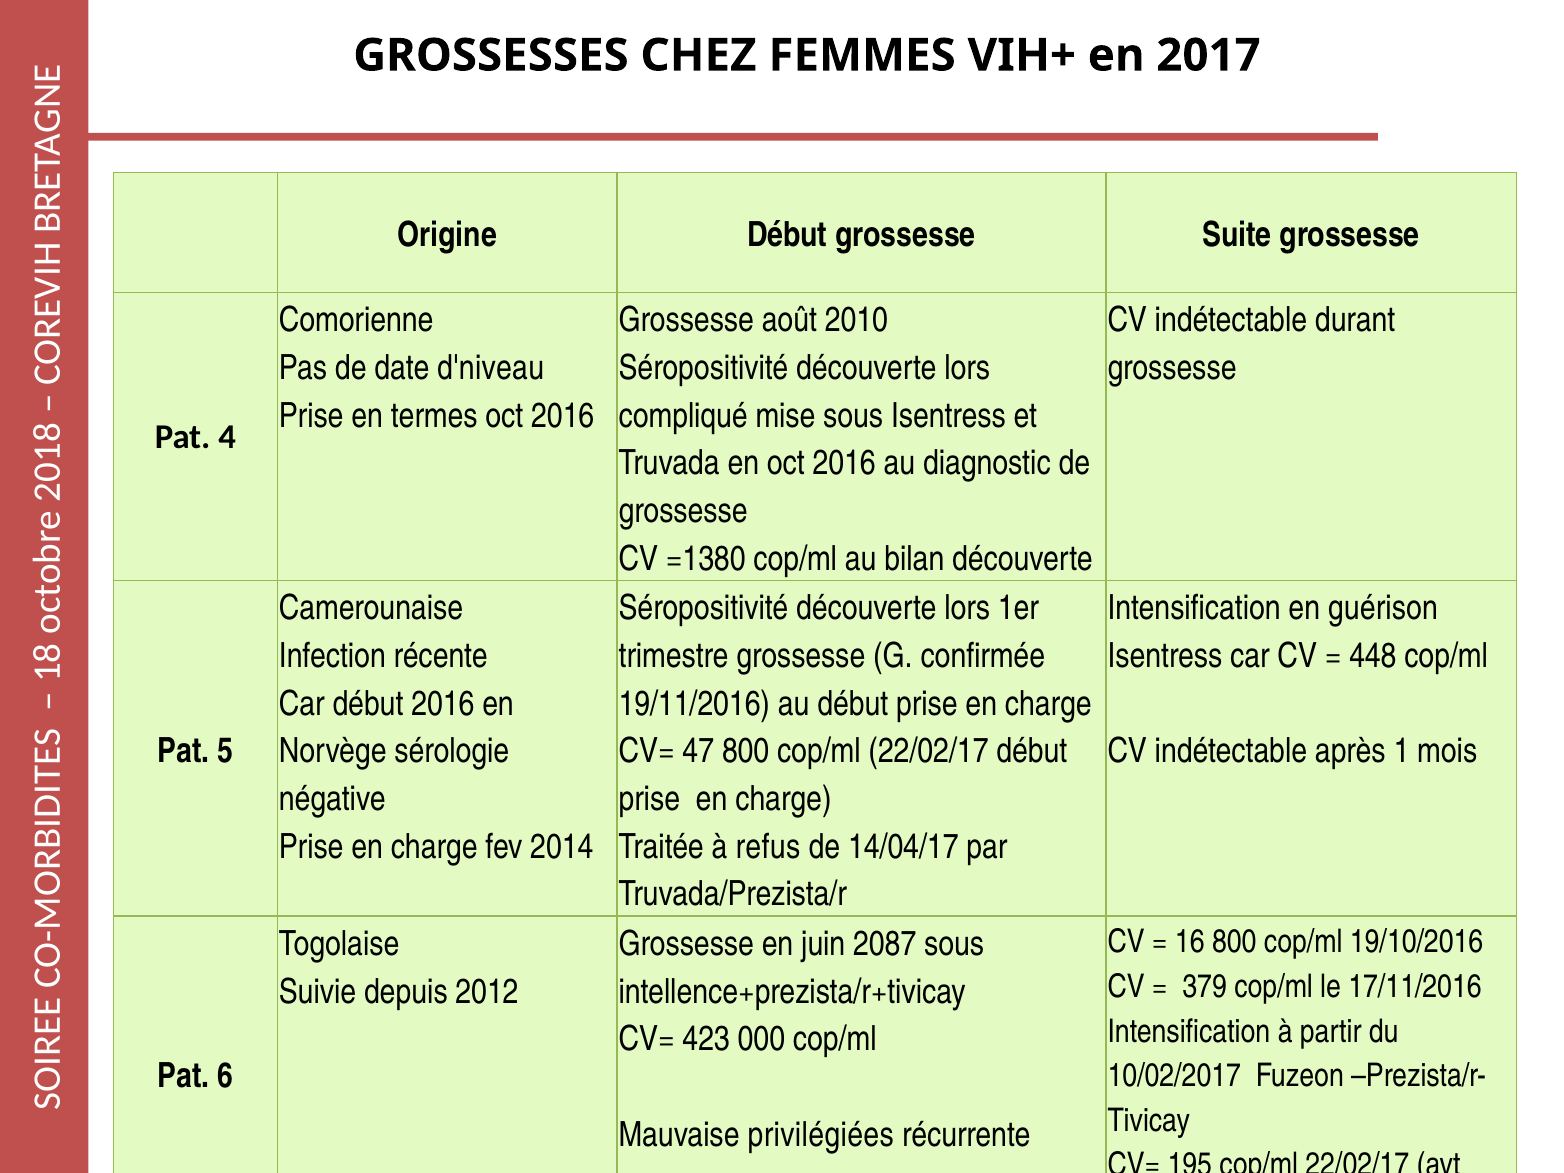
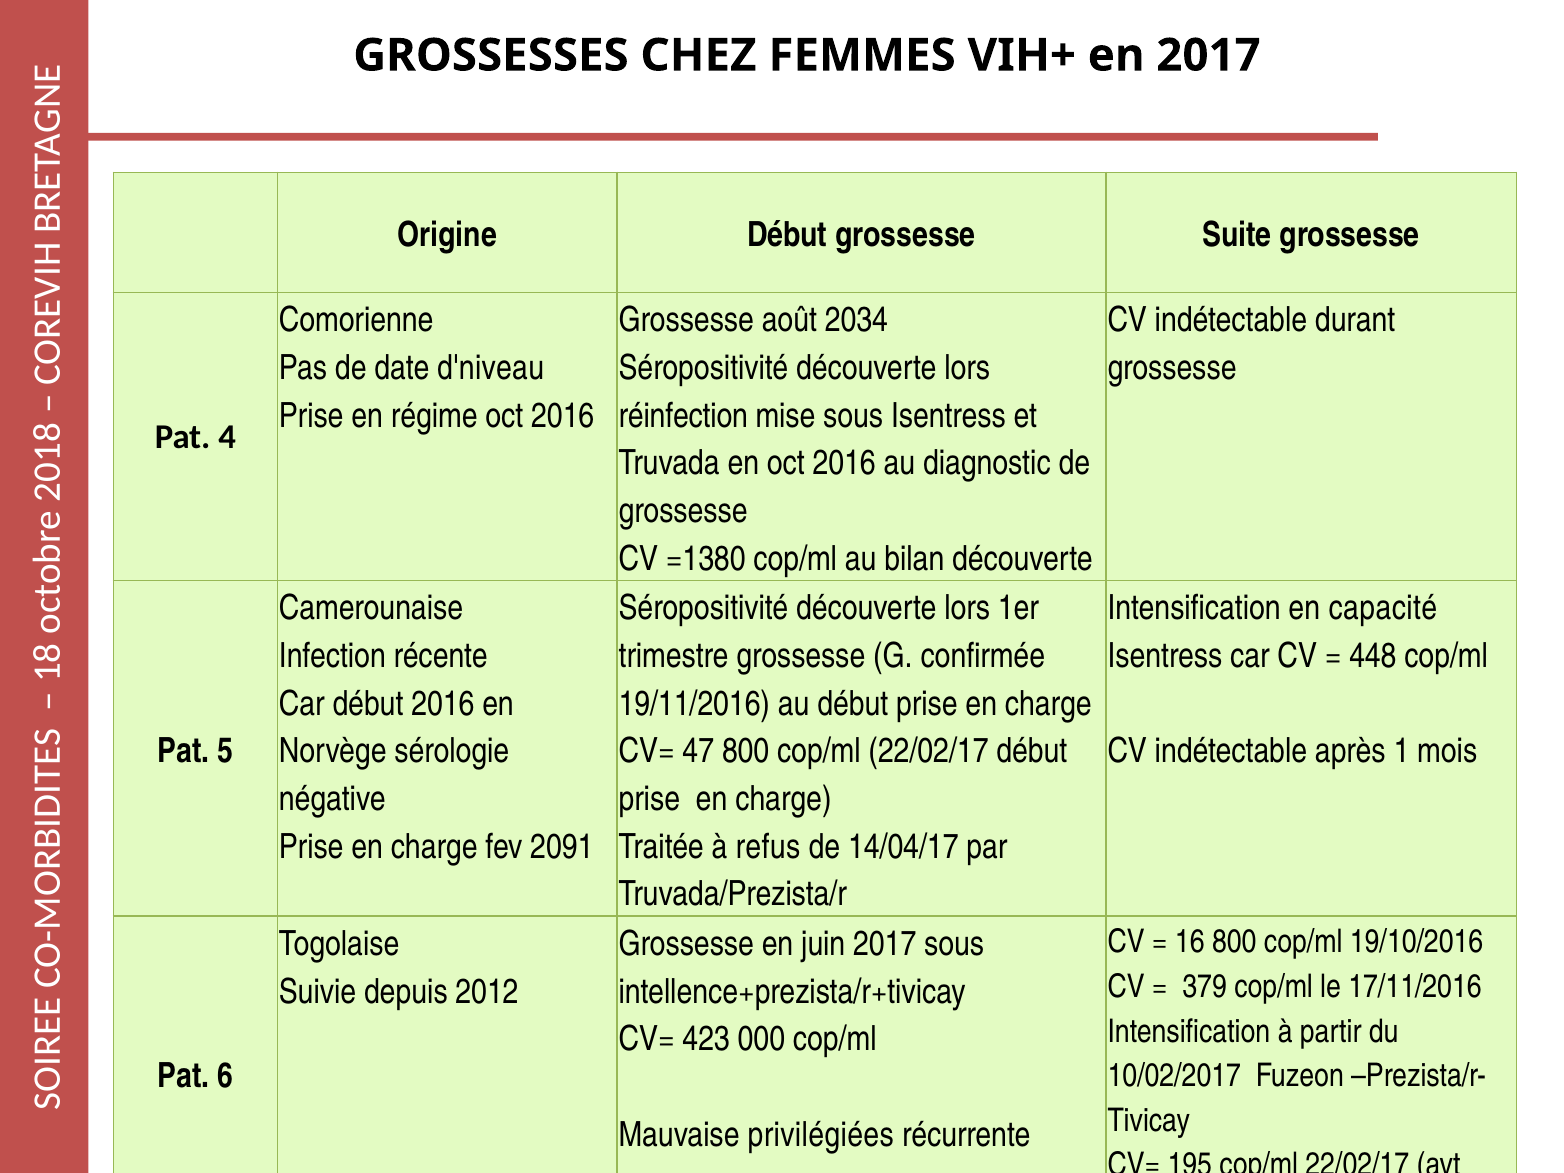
2010: 2010 -> 2034
termes: termes -> régime
compliqué: compliqué -> réinfection
guérison: guérison -> capacité
2014: 2014 -> 2091
juin 2087: 2087 -> 2017
